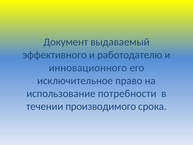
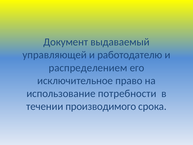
эффективного: эффективного -> управляющей
инновационного: инновационного -> распределением
